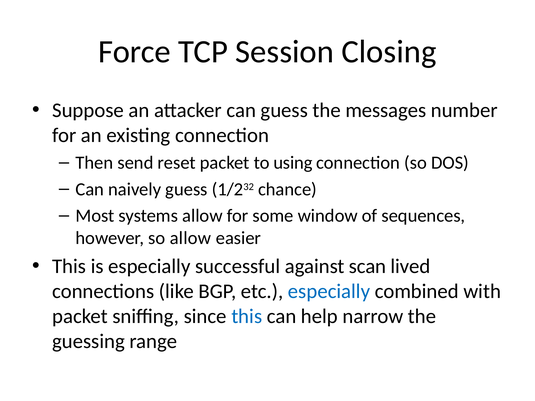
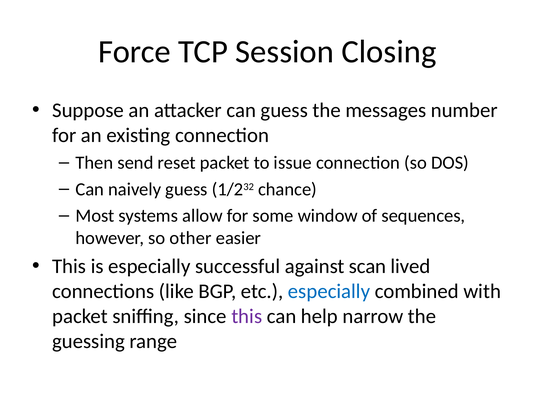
using: using -> issue
so allow: allow -> other
this at (247, 317) colour: blue -> purple
